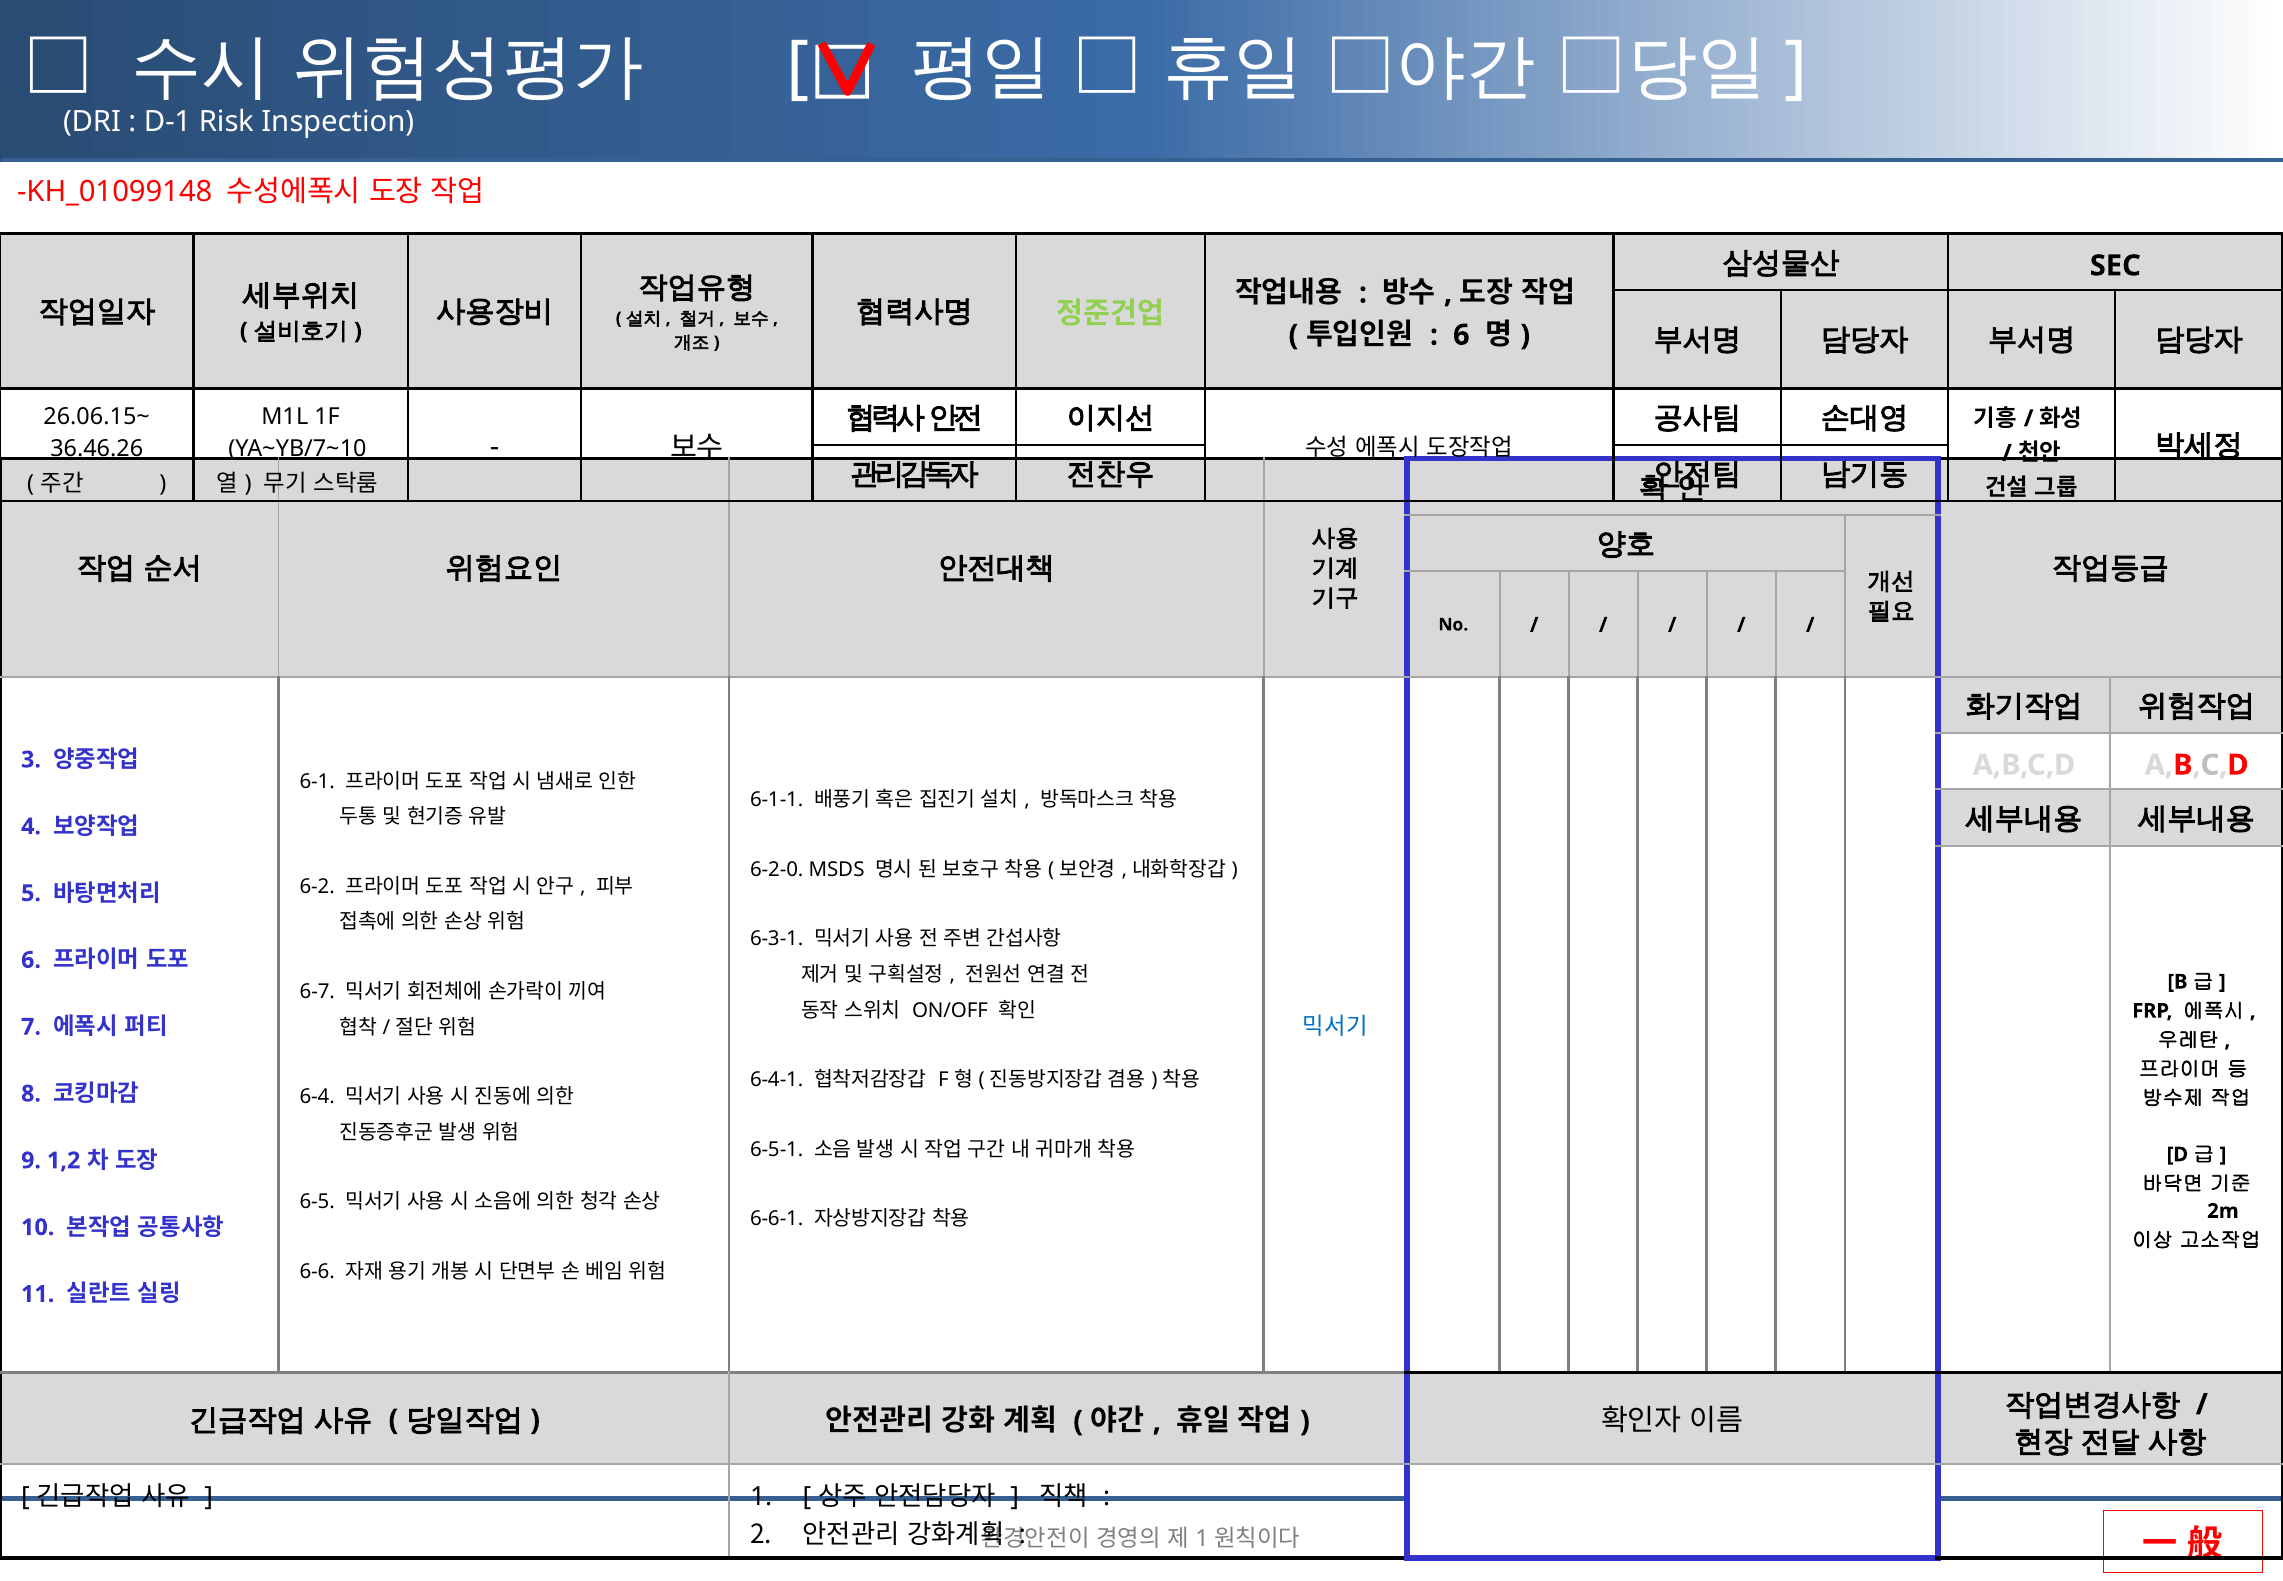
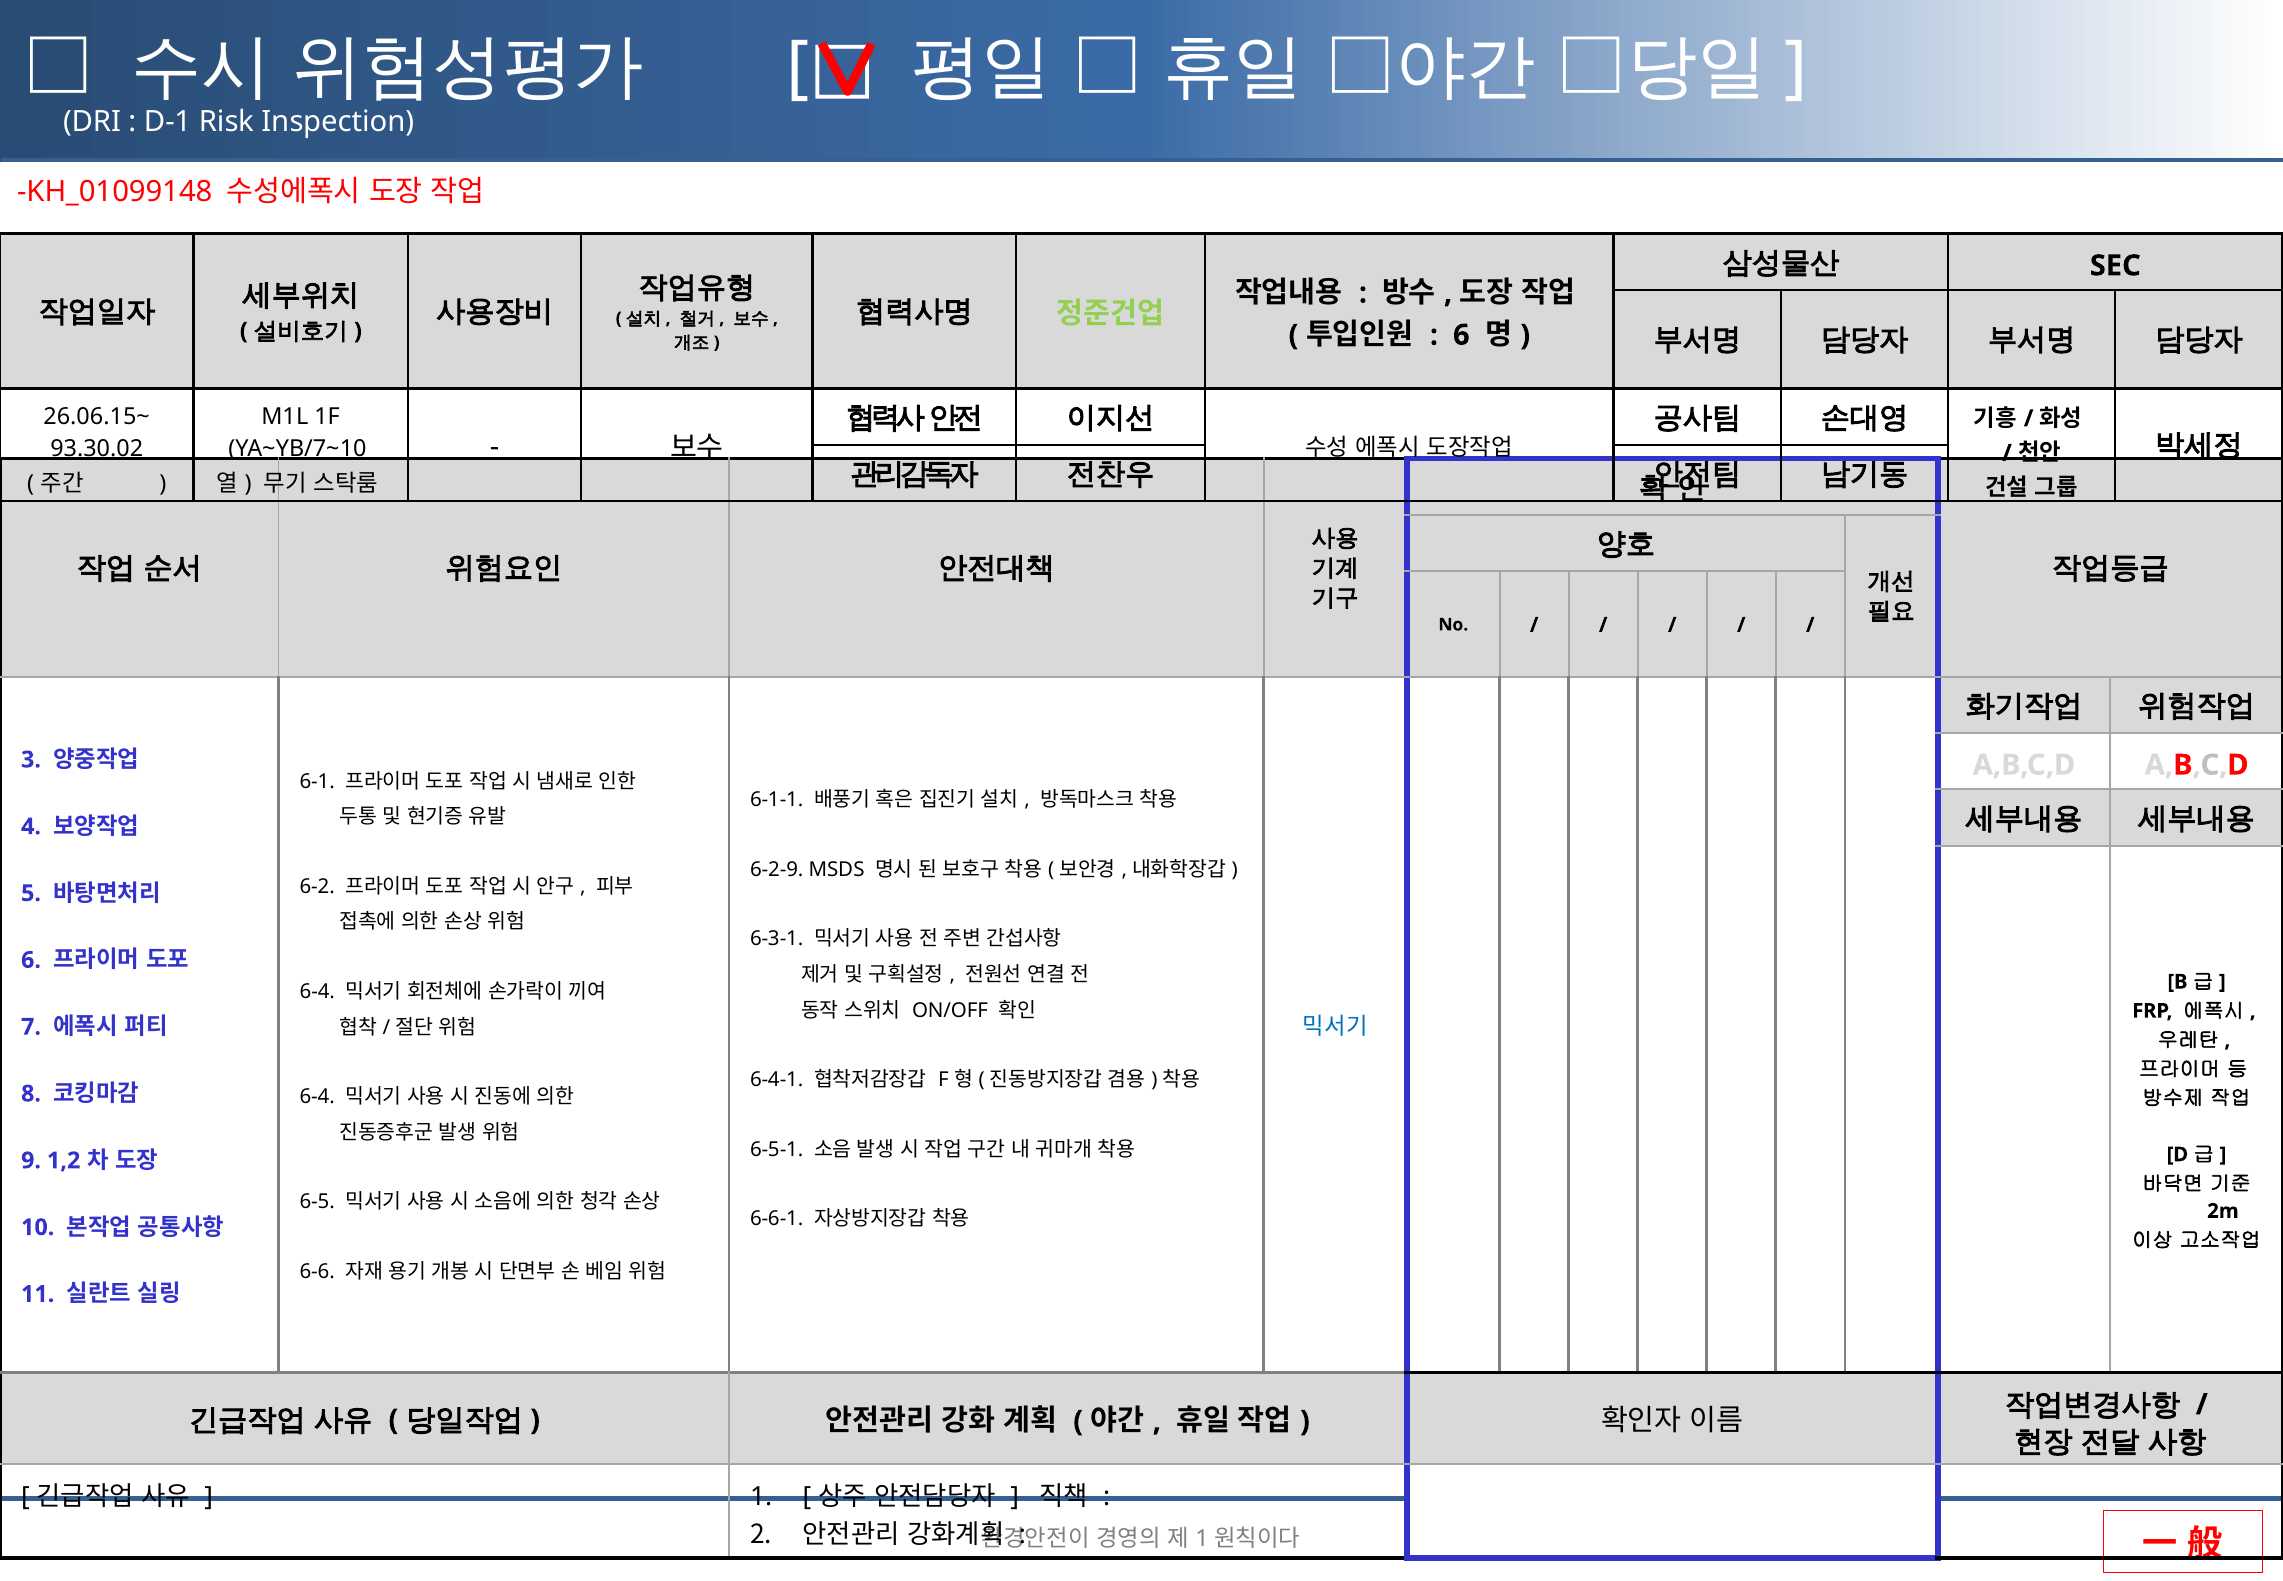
36.46.26: 36.46.26 -> 93.30.02
6-2-0: 6-2-0 -> 6-2-9
6-7 at (317, 991): 6-7 -> 6-4
